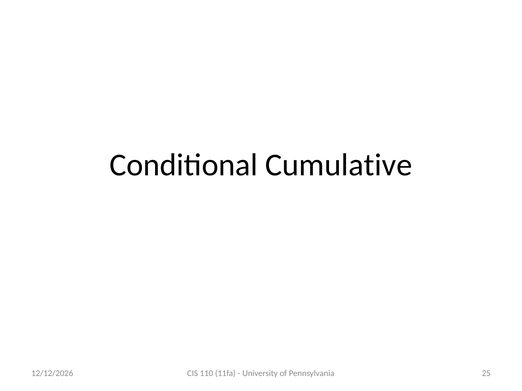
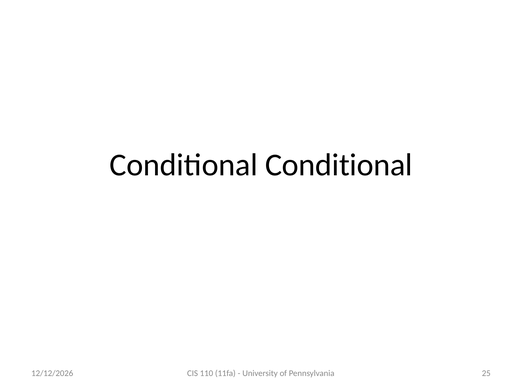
Conditional Cumulative: Cumulative -> Conditional
